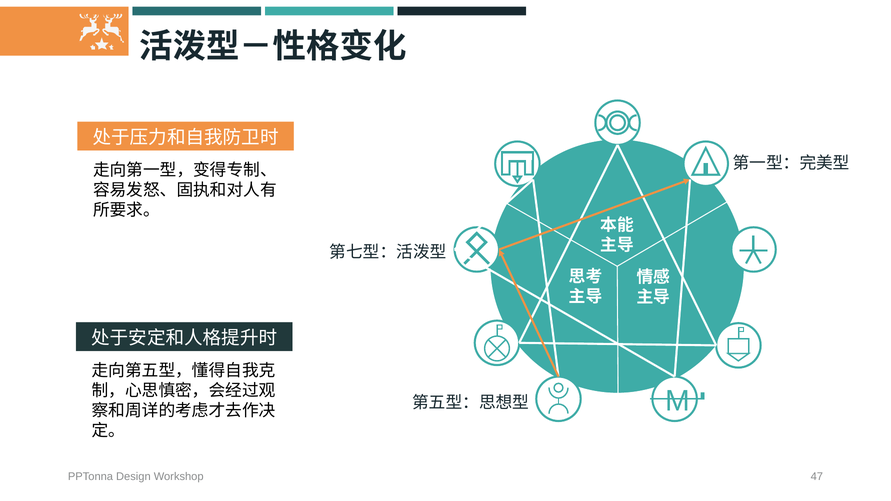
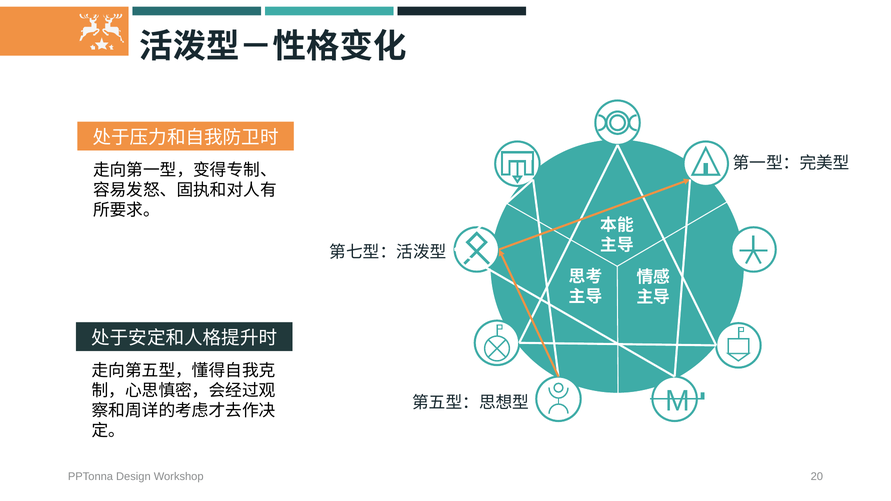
47: 47 -> 20
